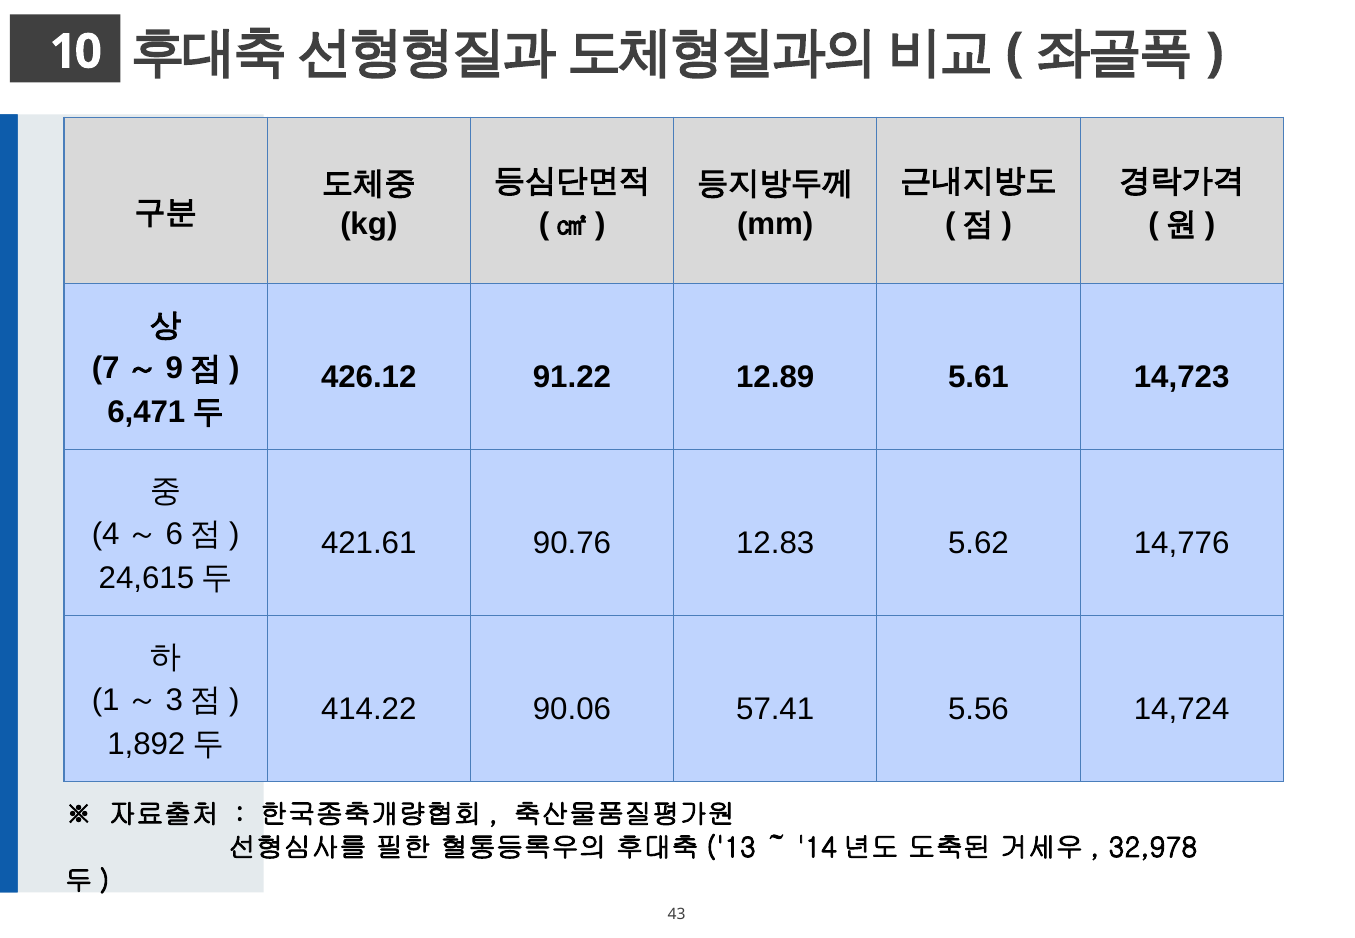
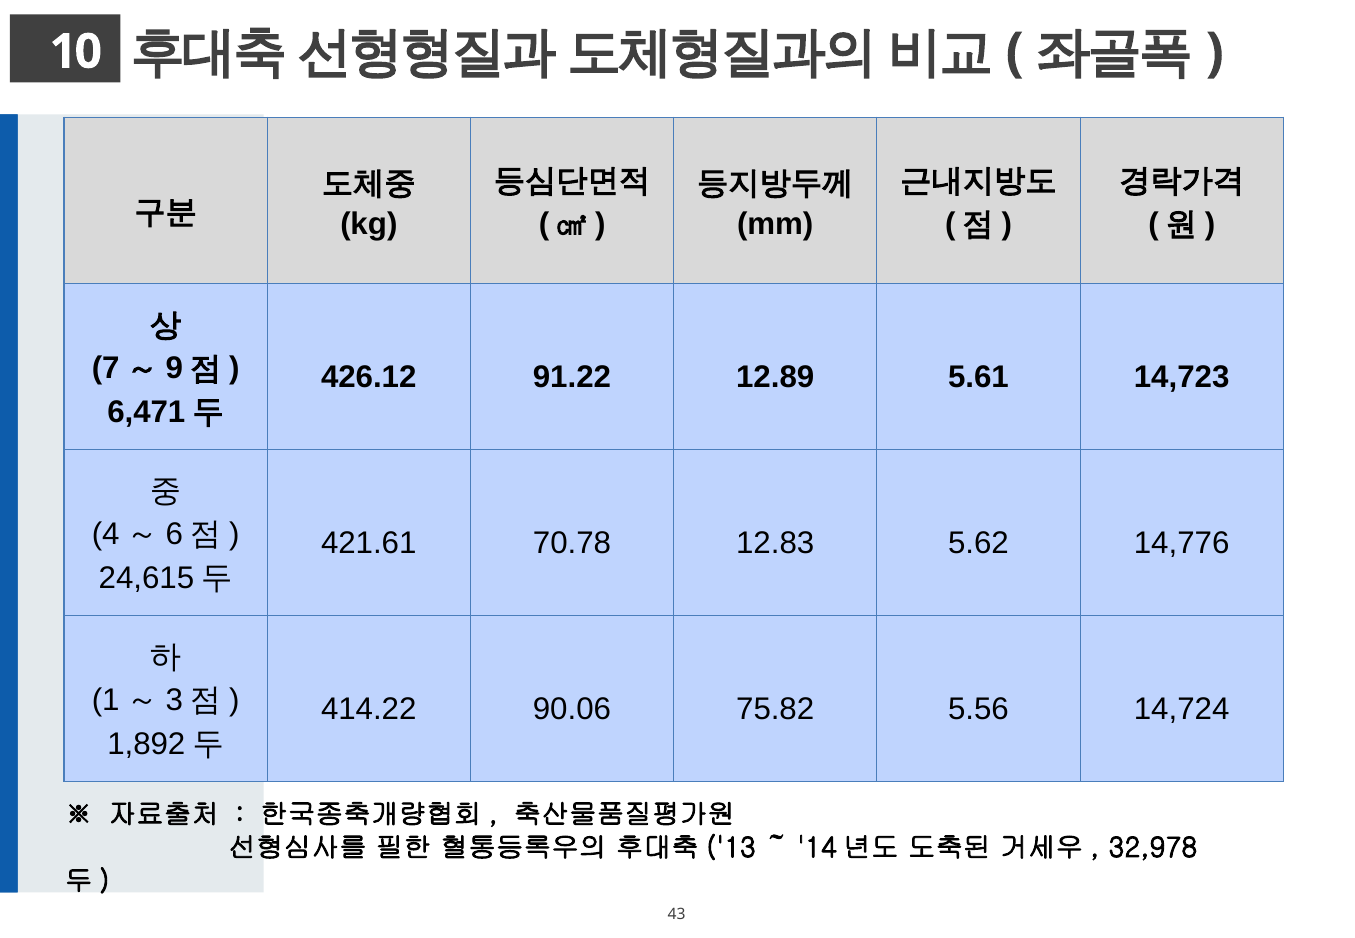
90.76: 90.76 -> 70.78
57.41: 57.41 -> 75.82
